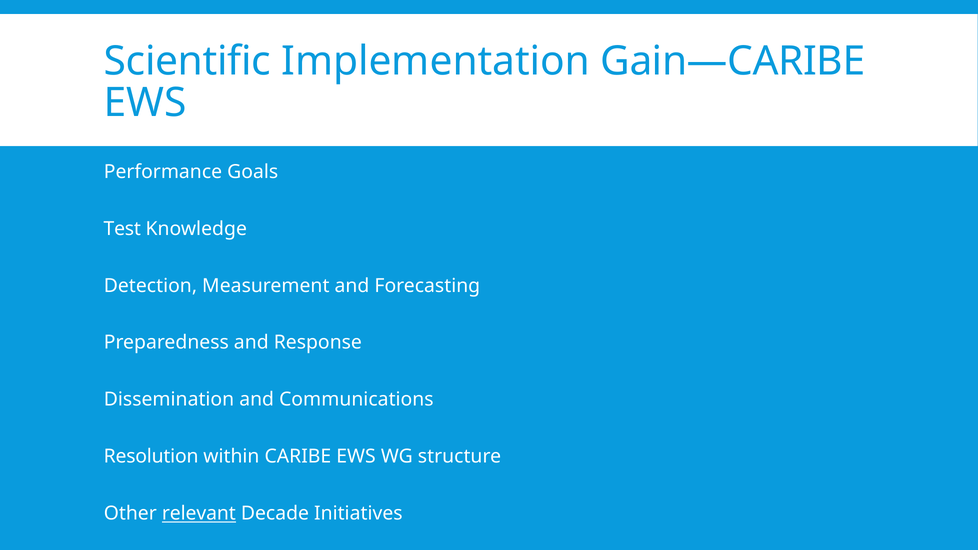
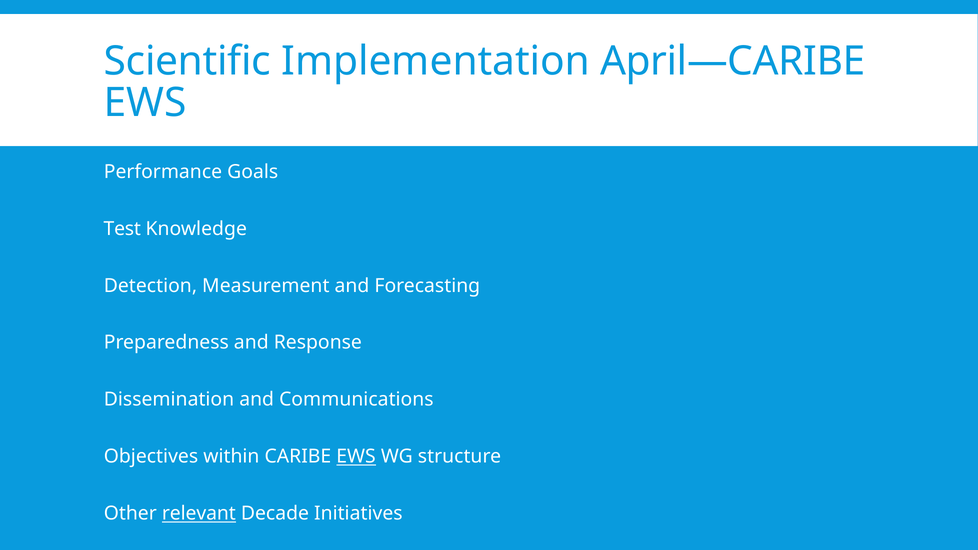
Gain—CARIBE: Gain—CARIBE -> April—CARIBE
Resolution: Resolution -> Objectives
EWS at (356, 457) underline: none -> present
